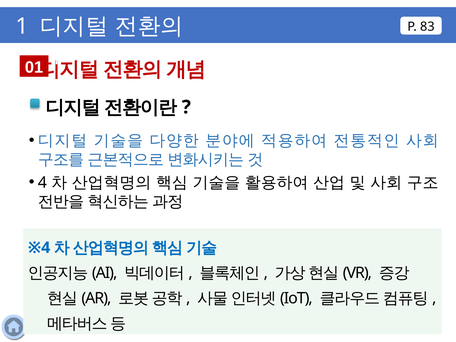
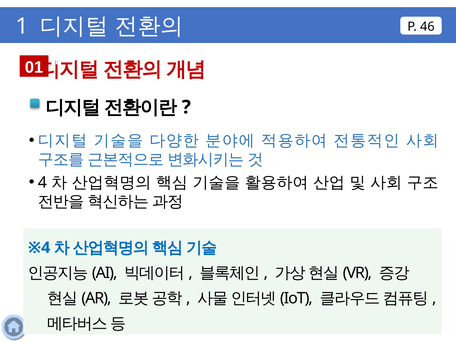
83: 83 -> 46
